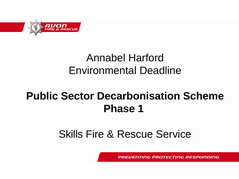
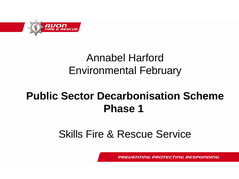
Deadline: Deadline -> February
